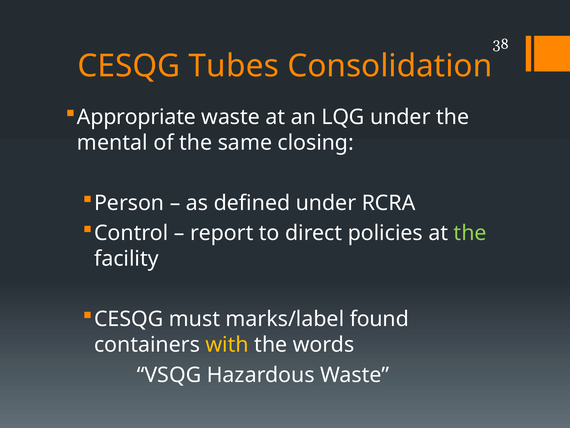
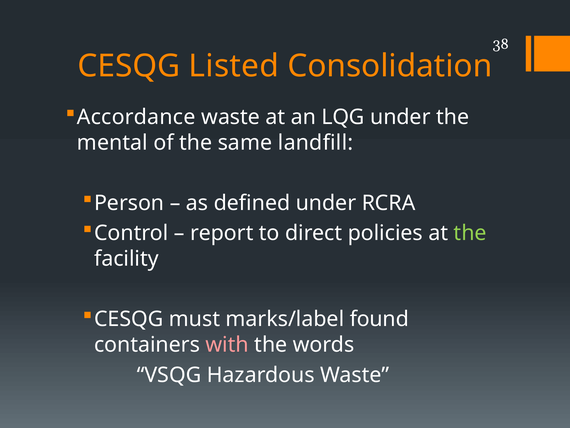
Tubes: Tubes -> Listed
Appropriate: Appropriate -> Accordance
closing: closing -> landfill
with colour: yellow -> pink
